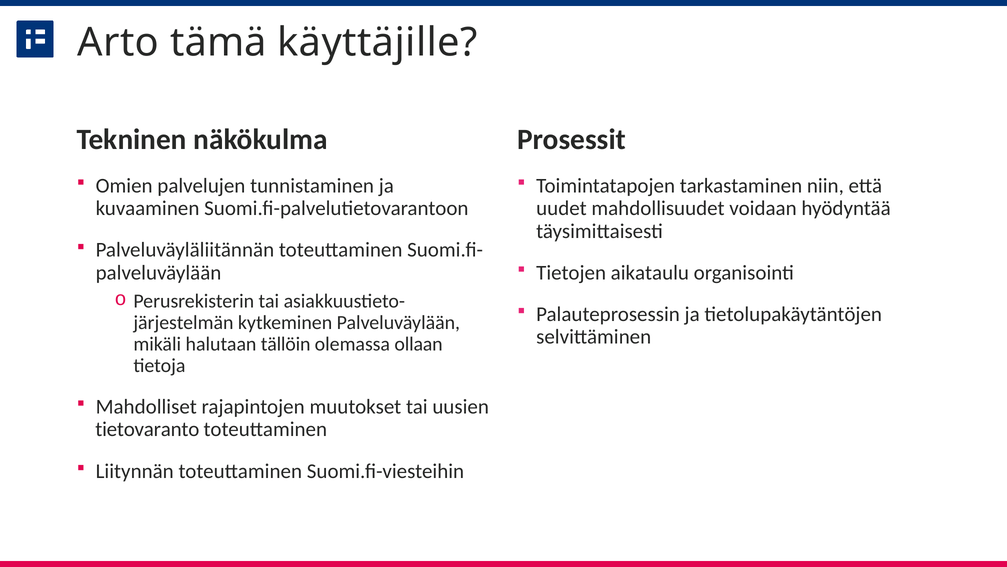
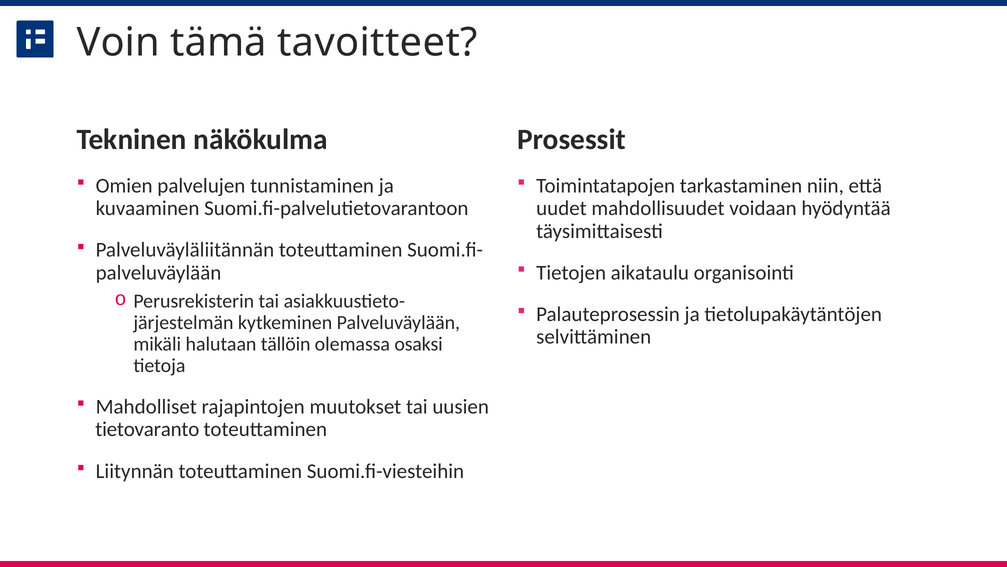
Arto: Arto -> Voin
käyttäjille: käyttäjille -> tavoitteet
ollaan: ollaan -> osaksi
